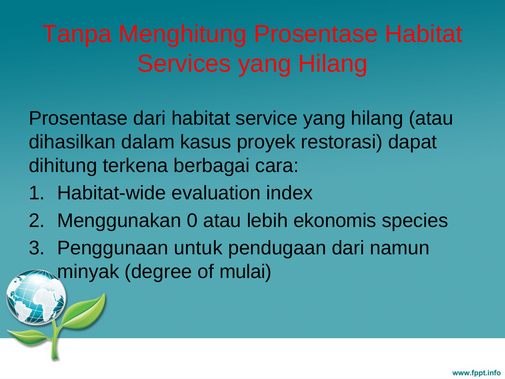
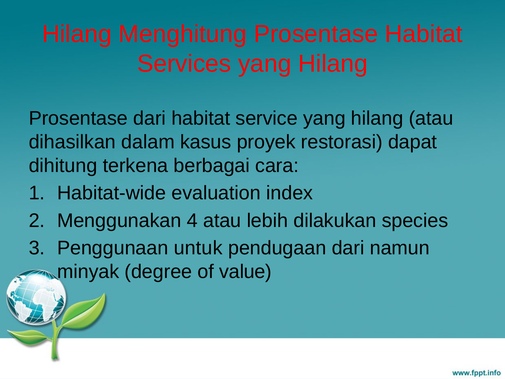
Tanpa at (77, 34): Tanpa -> Hilang
0: 0 -> 4
ekonomis: ekonomis -> dilakukan
mulai: mulai -> value
